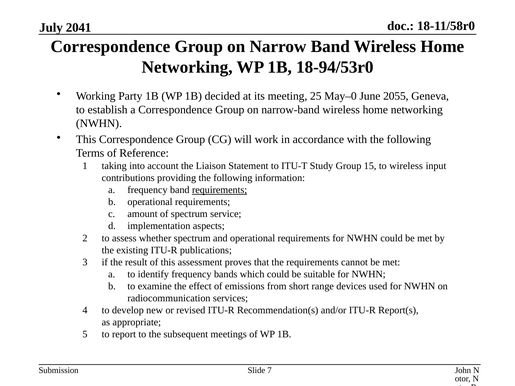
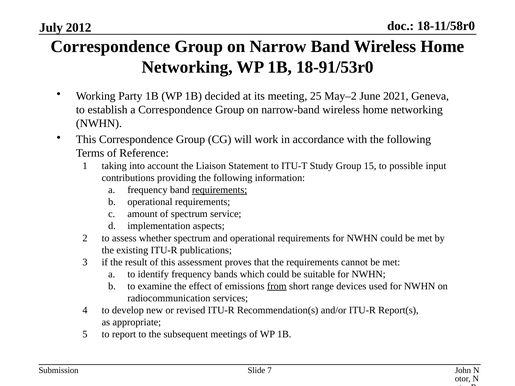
2041: 2041 -> 2012
18-94/53r0: 18-94/53r0 -> 18-91/53r0
May–0: May–0 -> May–2
2055: 2055 -> 2021
to wireless: wireless -> possible
from underline: none -> present
